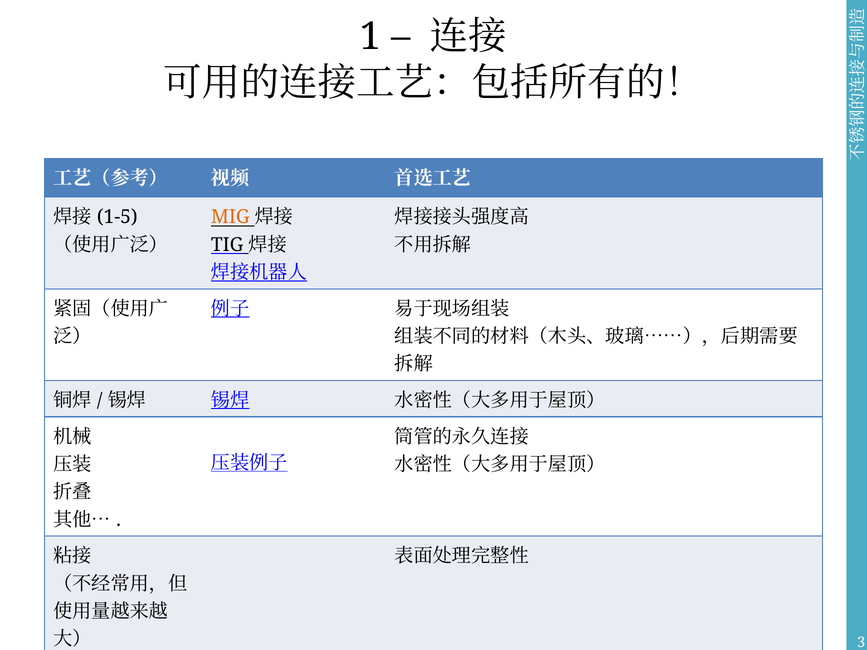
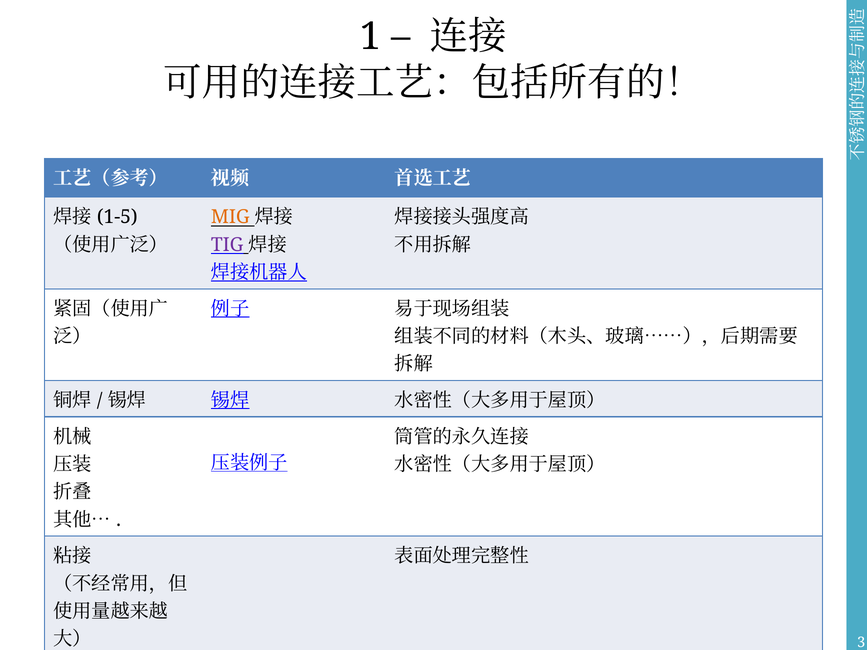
TIG colour: black -> purple
